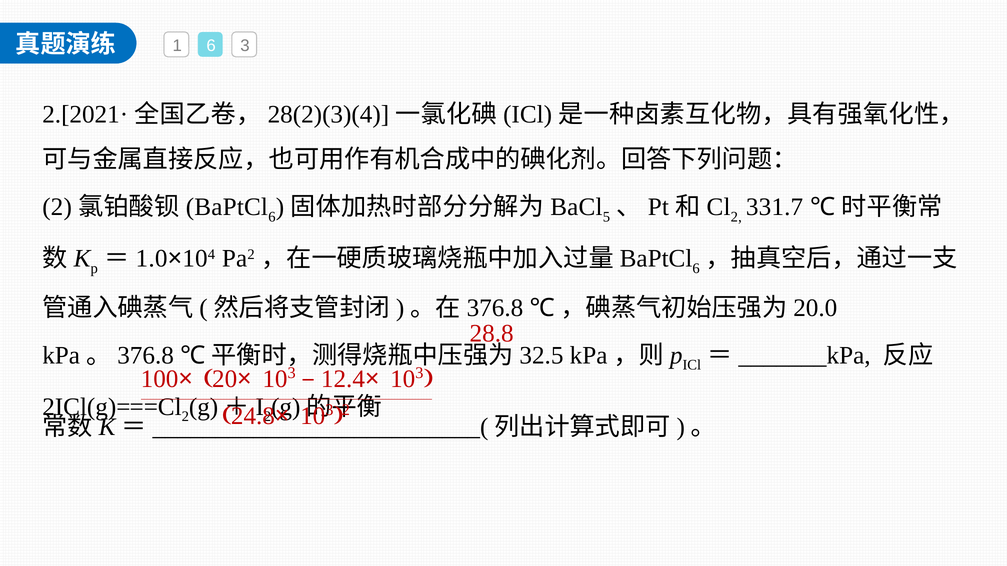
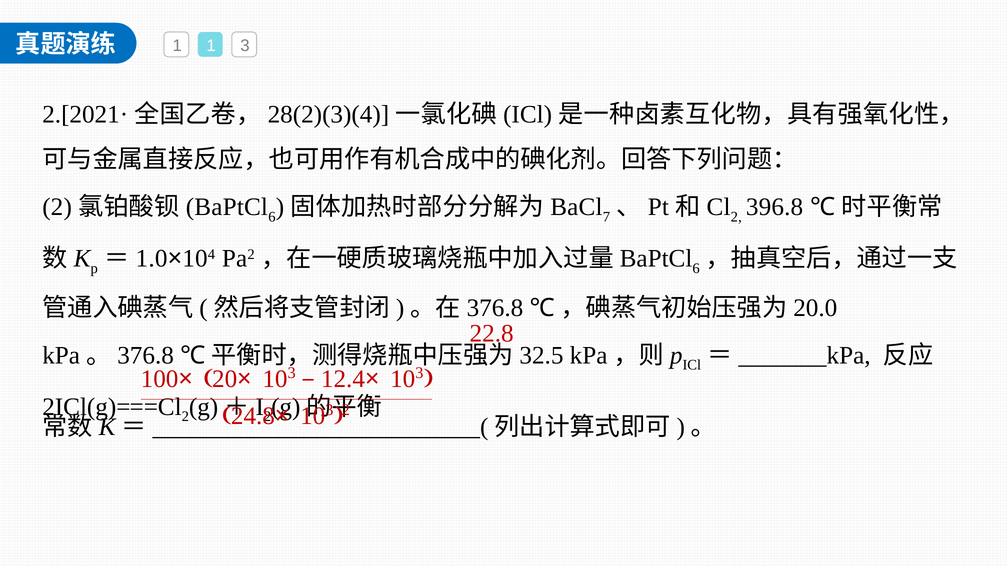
1 6: 6 -> 1
5: 5 -> 7
331.7: 331.7 -> 396.8
28.8: 28.8 -> 22.8
